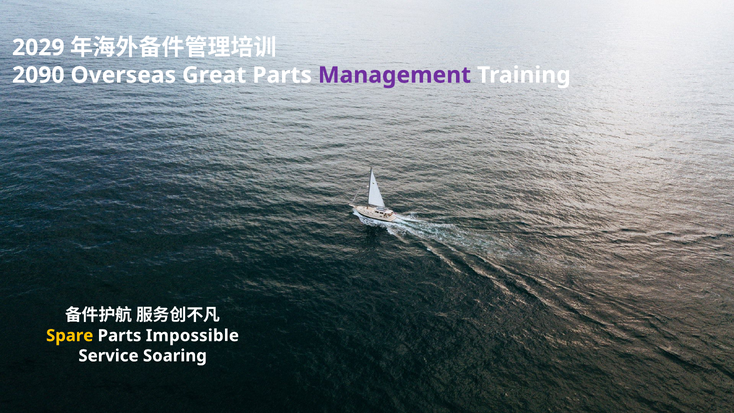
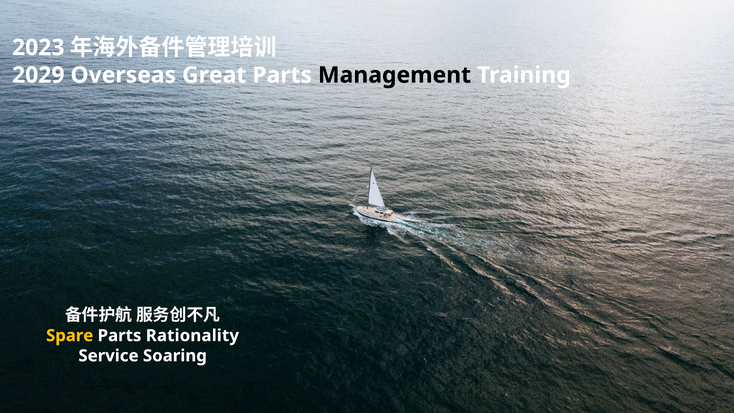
2029: 2029 -> 2023
2090: 2090 -> 2029
Management colour: purple -> black
Impossible: Impossible -> Rationality
